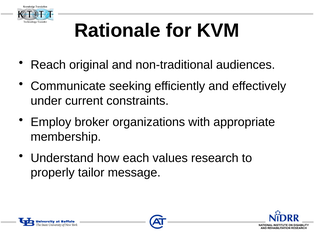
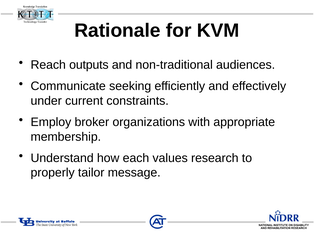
original: original -> outputs
